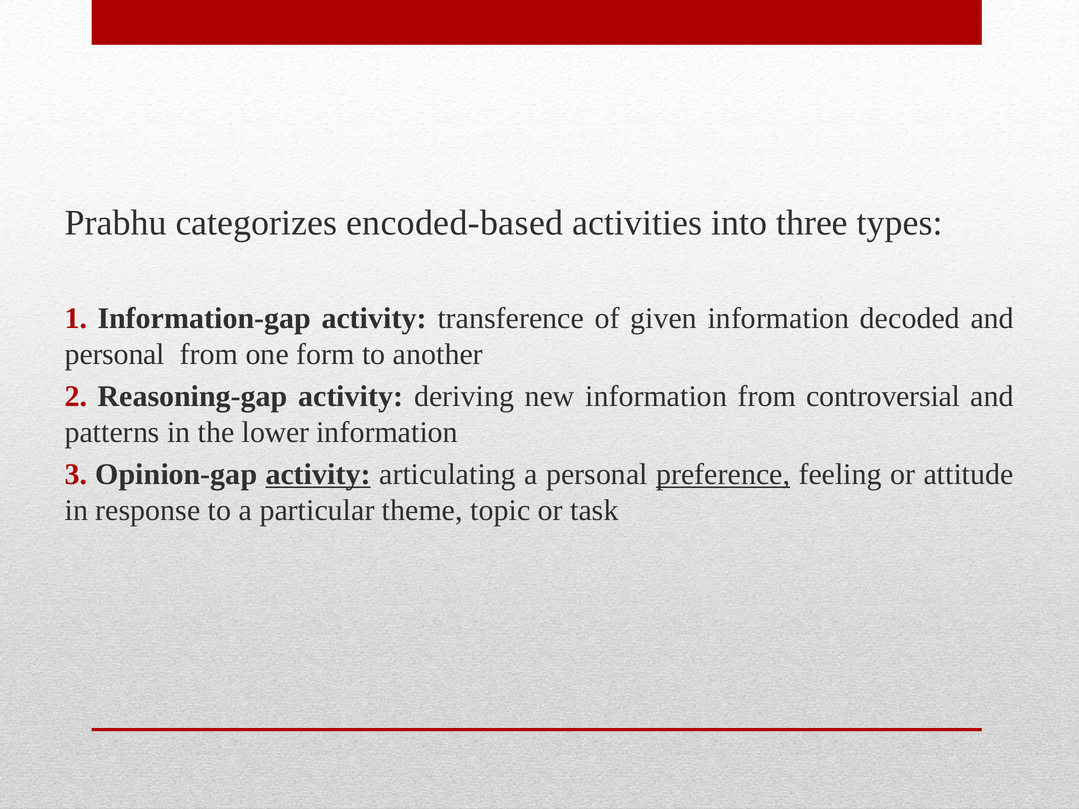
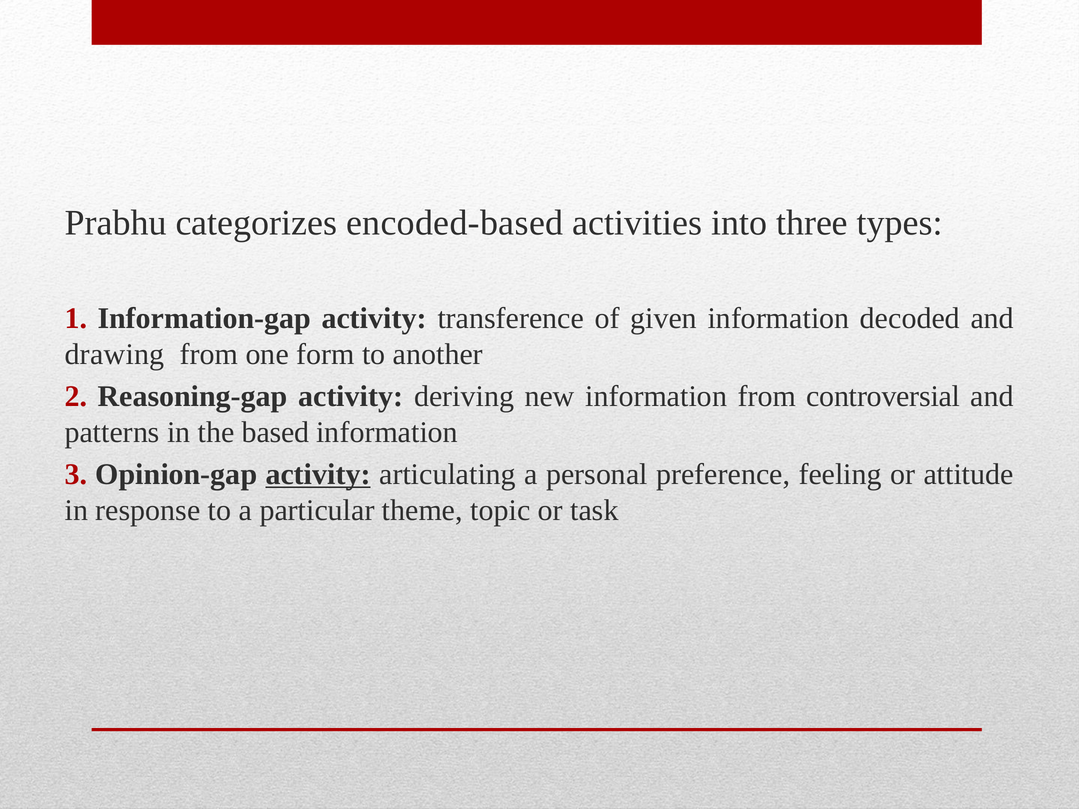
personal at (115, 354): personal -> drawing
lower: lower -> based
preference underline: present -> none
